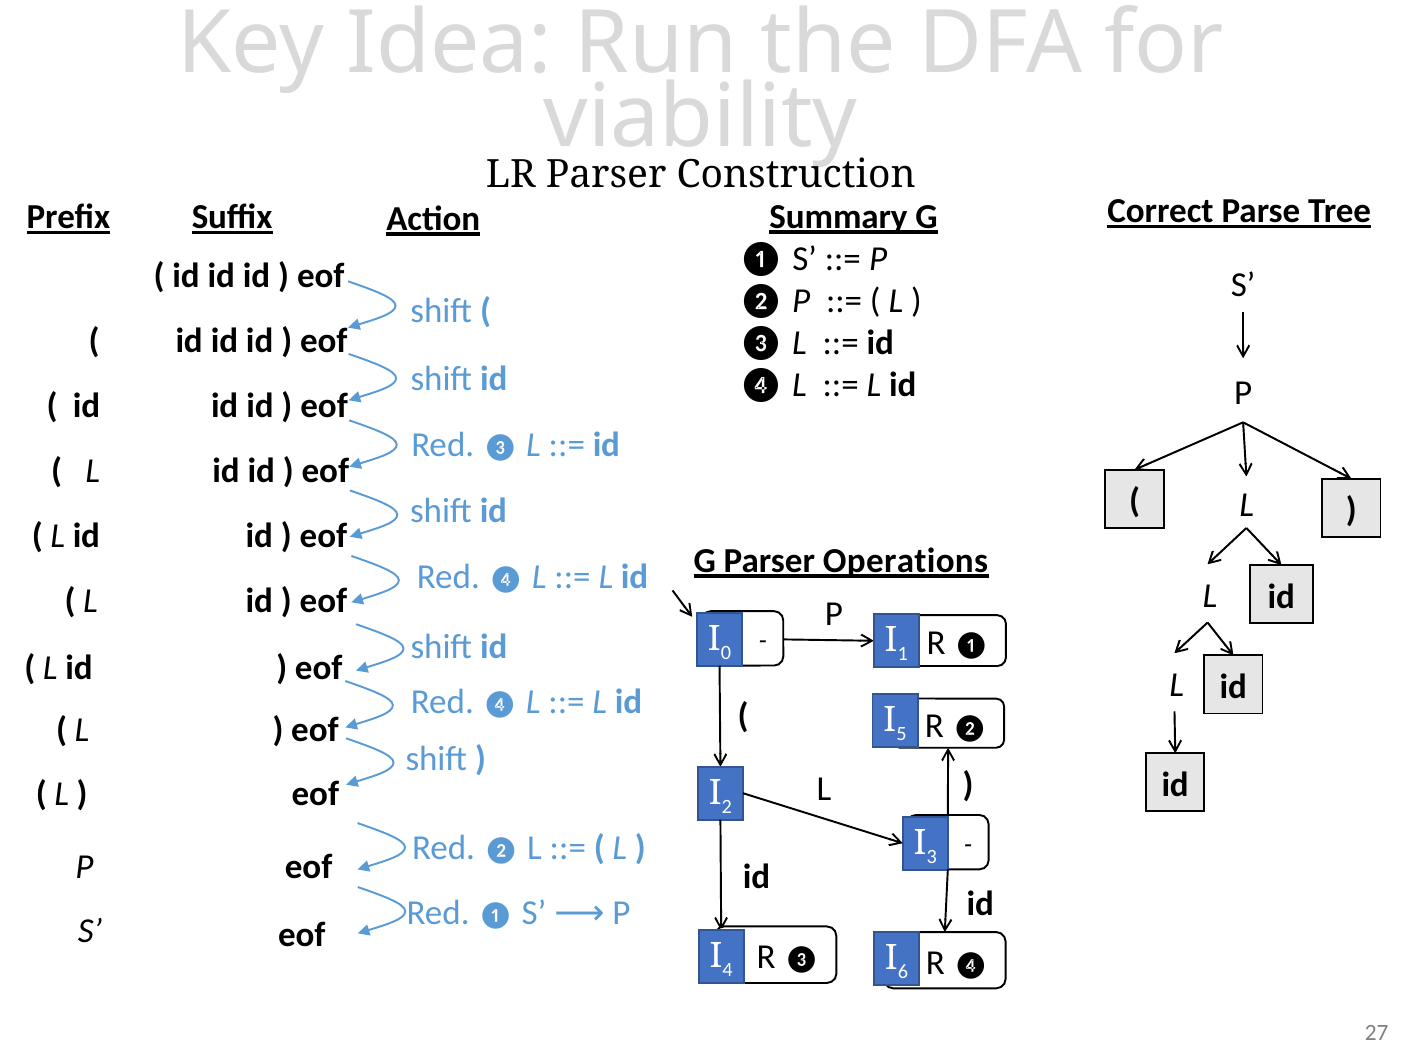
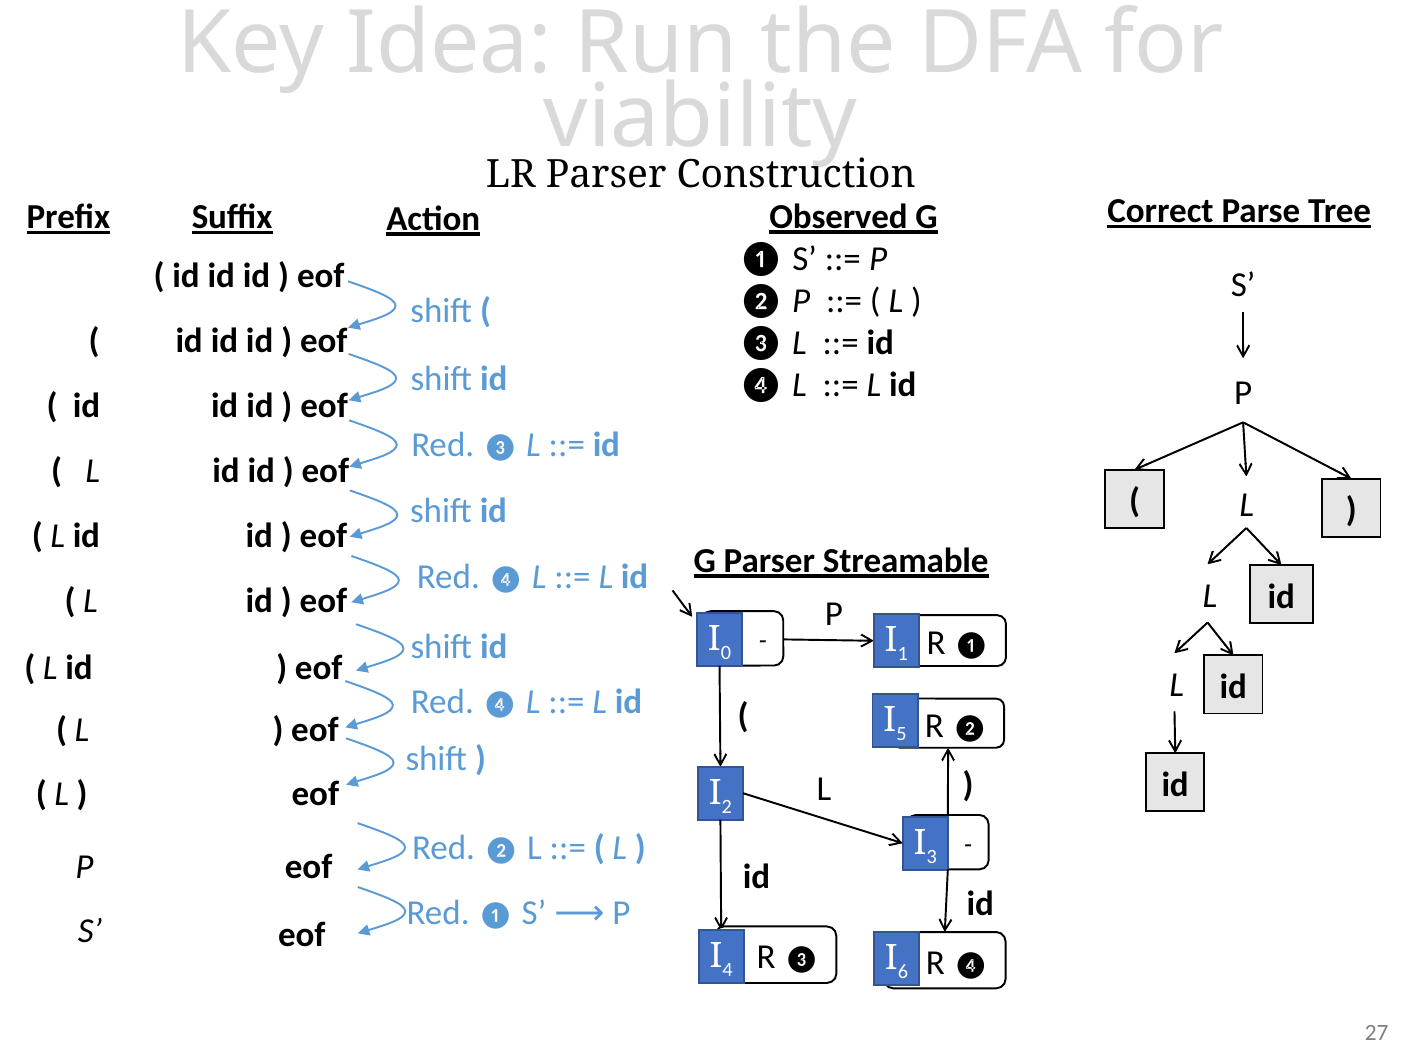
Summary: Summary -> Observed
Operations: Operations -> Streamable
